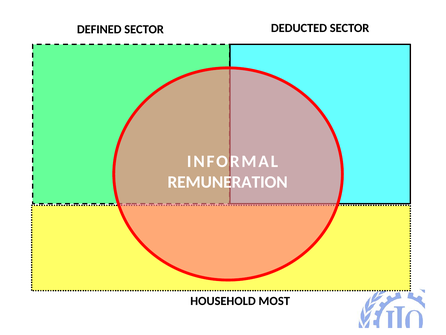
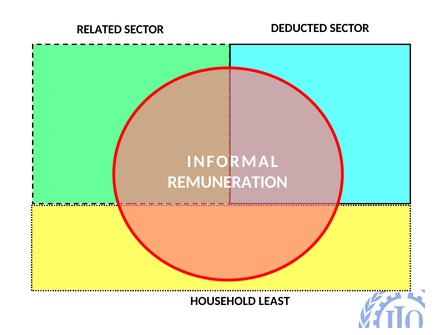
DEFINED: DEFINED -> RELATED
MOST: MOST -> LEAST
